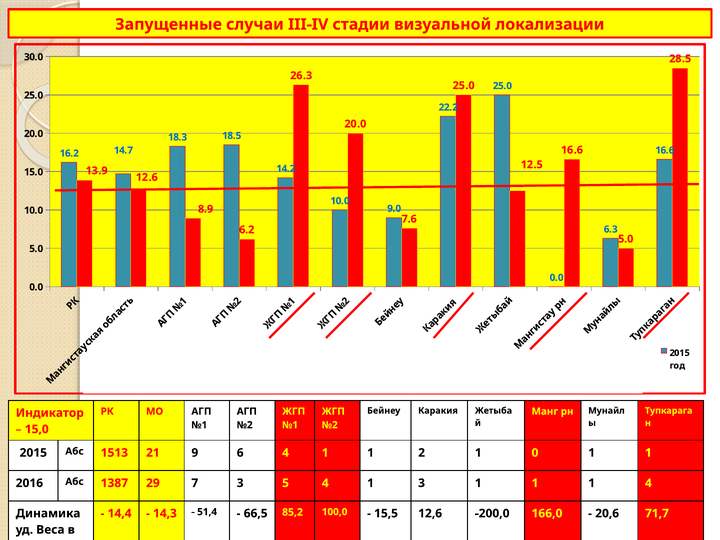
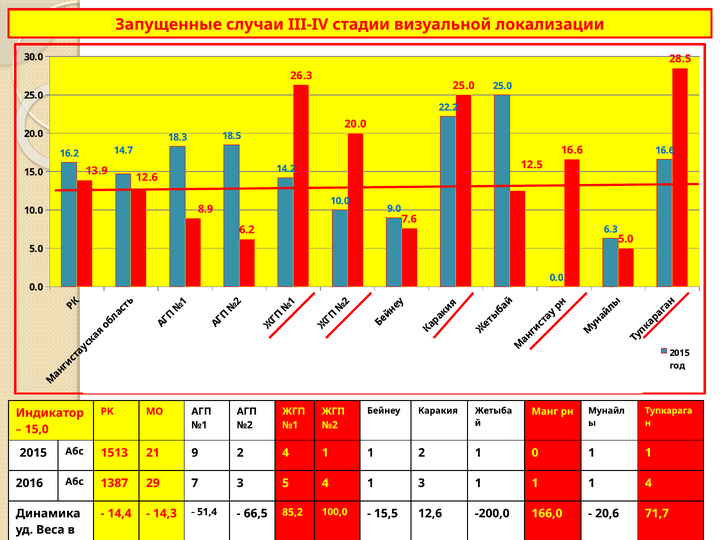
9 6: 6 -> 2
